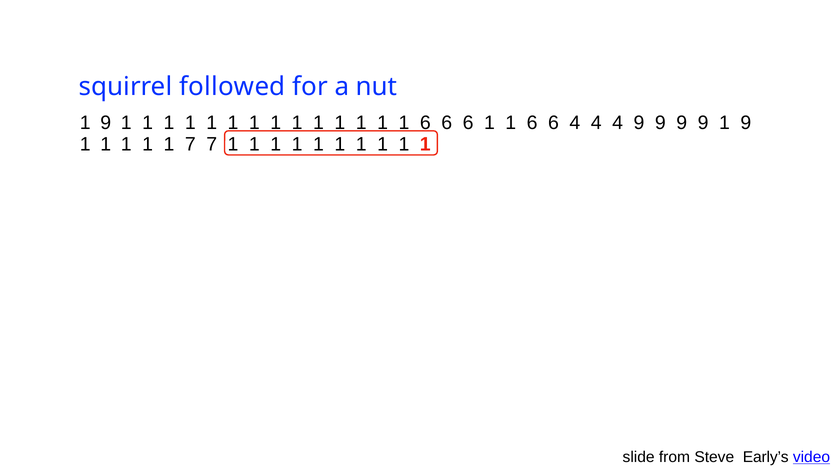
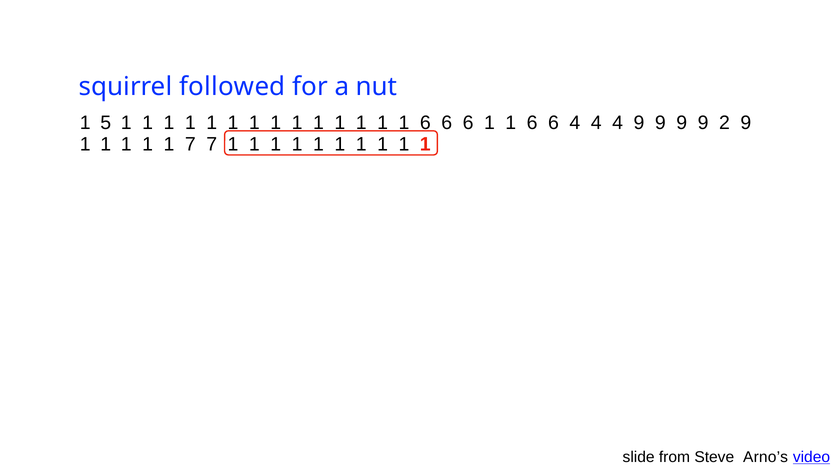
9 at (106, 123): 9 -> 5
9 9 1: 1 -> 2
Early’s: Early’s -> Arno’s
